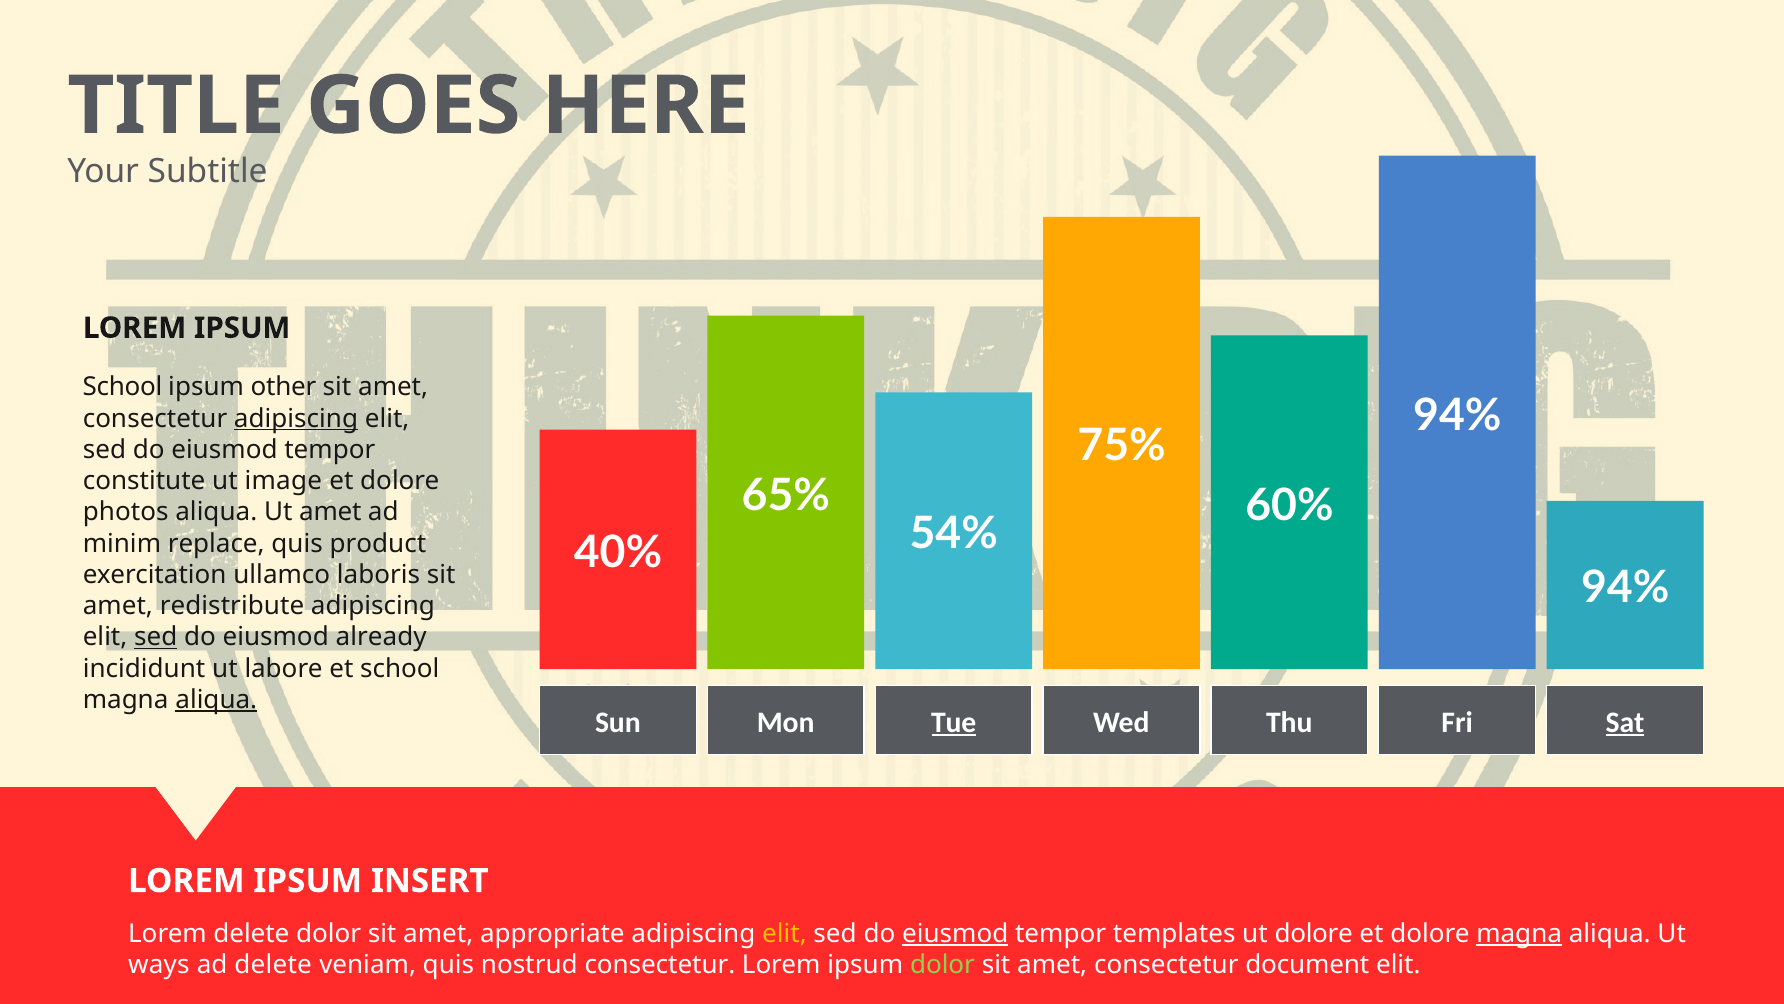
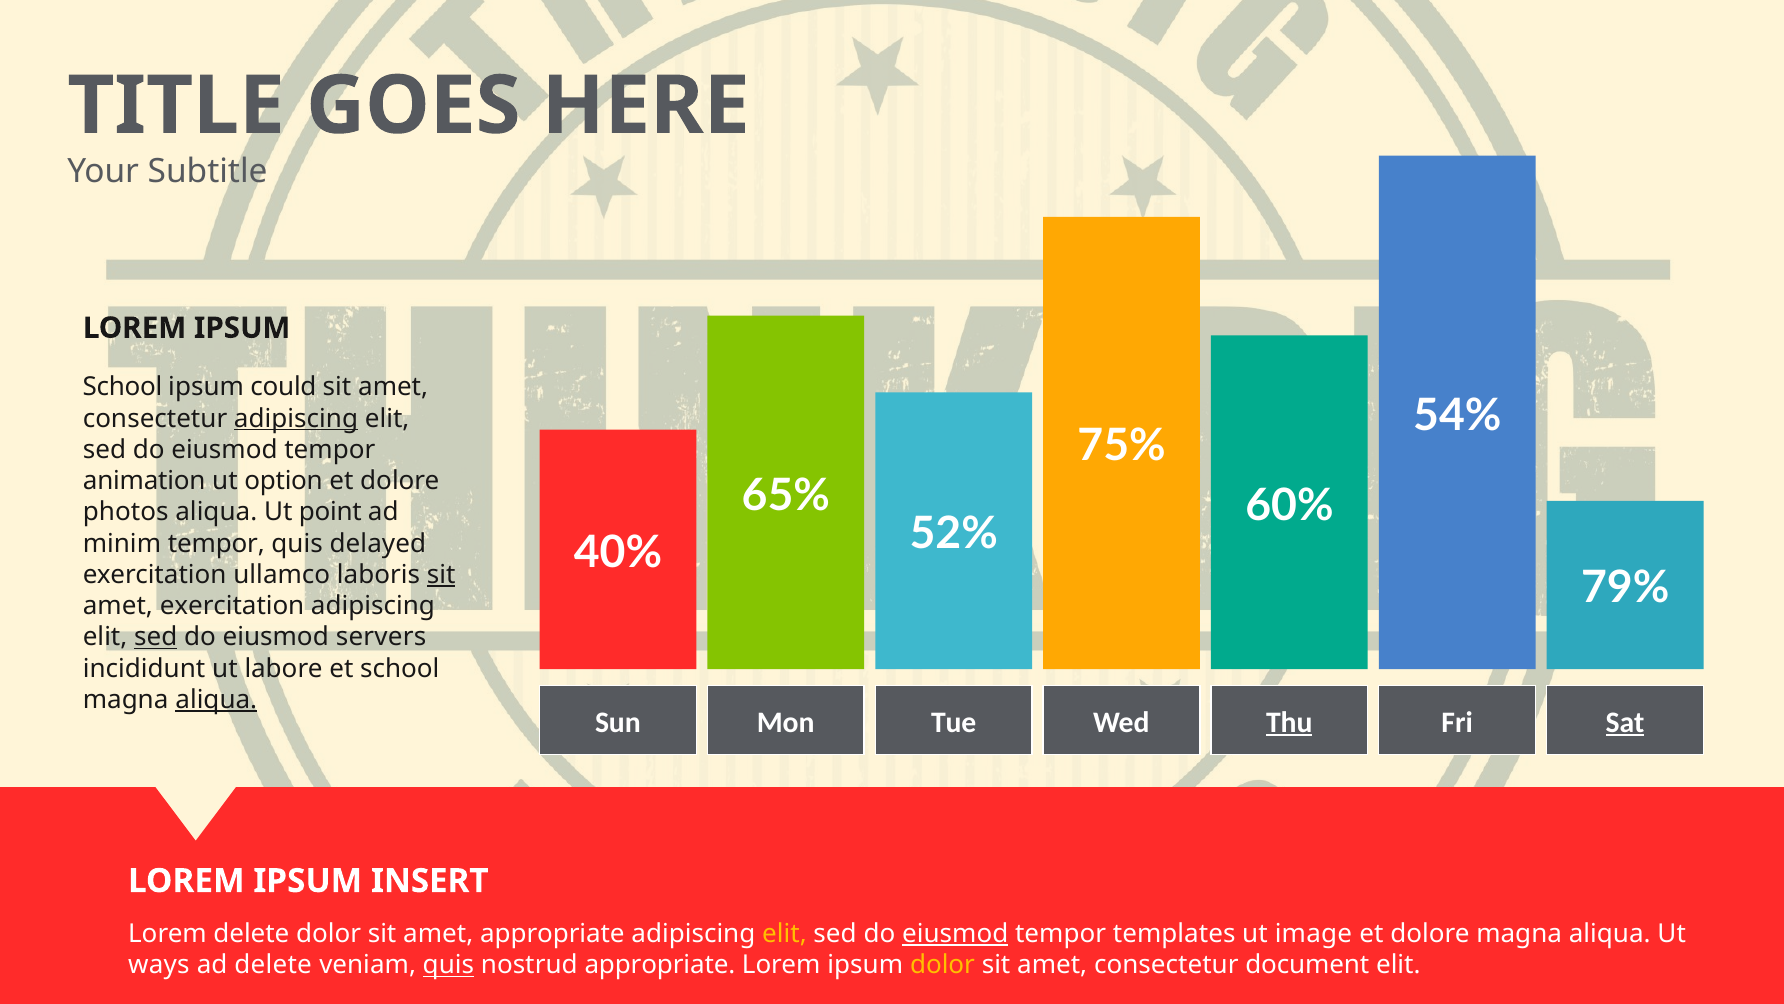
other: other -> could
94% at (1457, 415): 94% -> 54%
constitute: constitute -> animation
image: image -> option
Ut amet: amet -> point
54%: 54% -> 52%
minim replace: replace -> tempor
product: product -> delayed
sit at (441, 574) underline: none -> present
94% at (1625, 588): 94% -> 79%
amet redistribute: redistribute -> exercitation
already: already -> servers
Tue underline: present -> none
Thu underline: none -> present
ut dolore: dolore -> image
magna at (1519, 934) underline: present -> none
quis at (448, 965) underline: none -> present
nostrud consectetur: consectetur -> appropriate
dolor at (943, 965) colour: light green -> yellow
